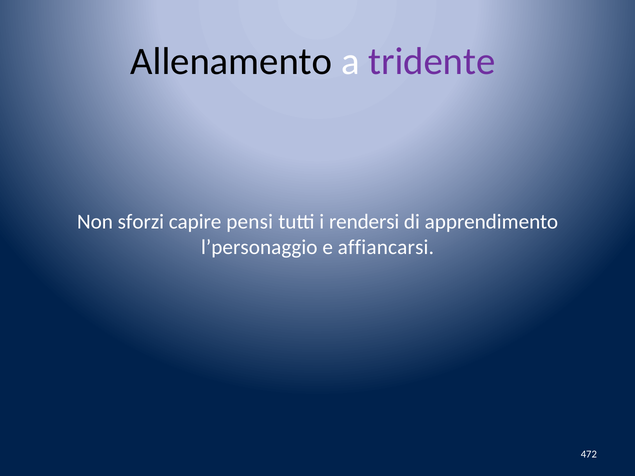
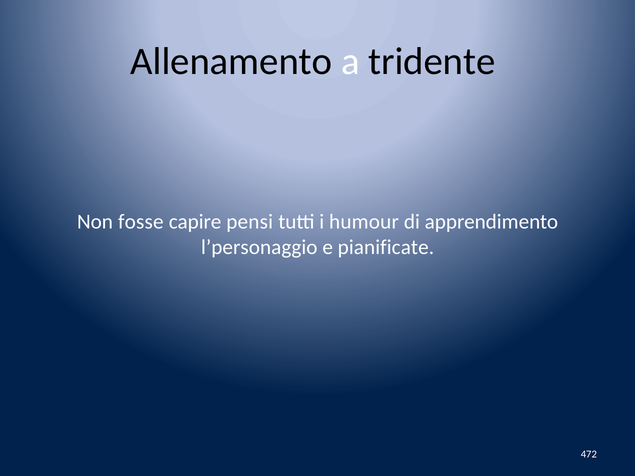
tridente colour: purple -> black
sforzi: sforzi -> fosse
rendersi: rendersi -> humour
affiancarsi: affiancarsi -> pianificate
